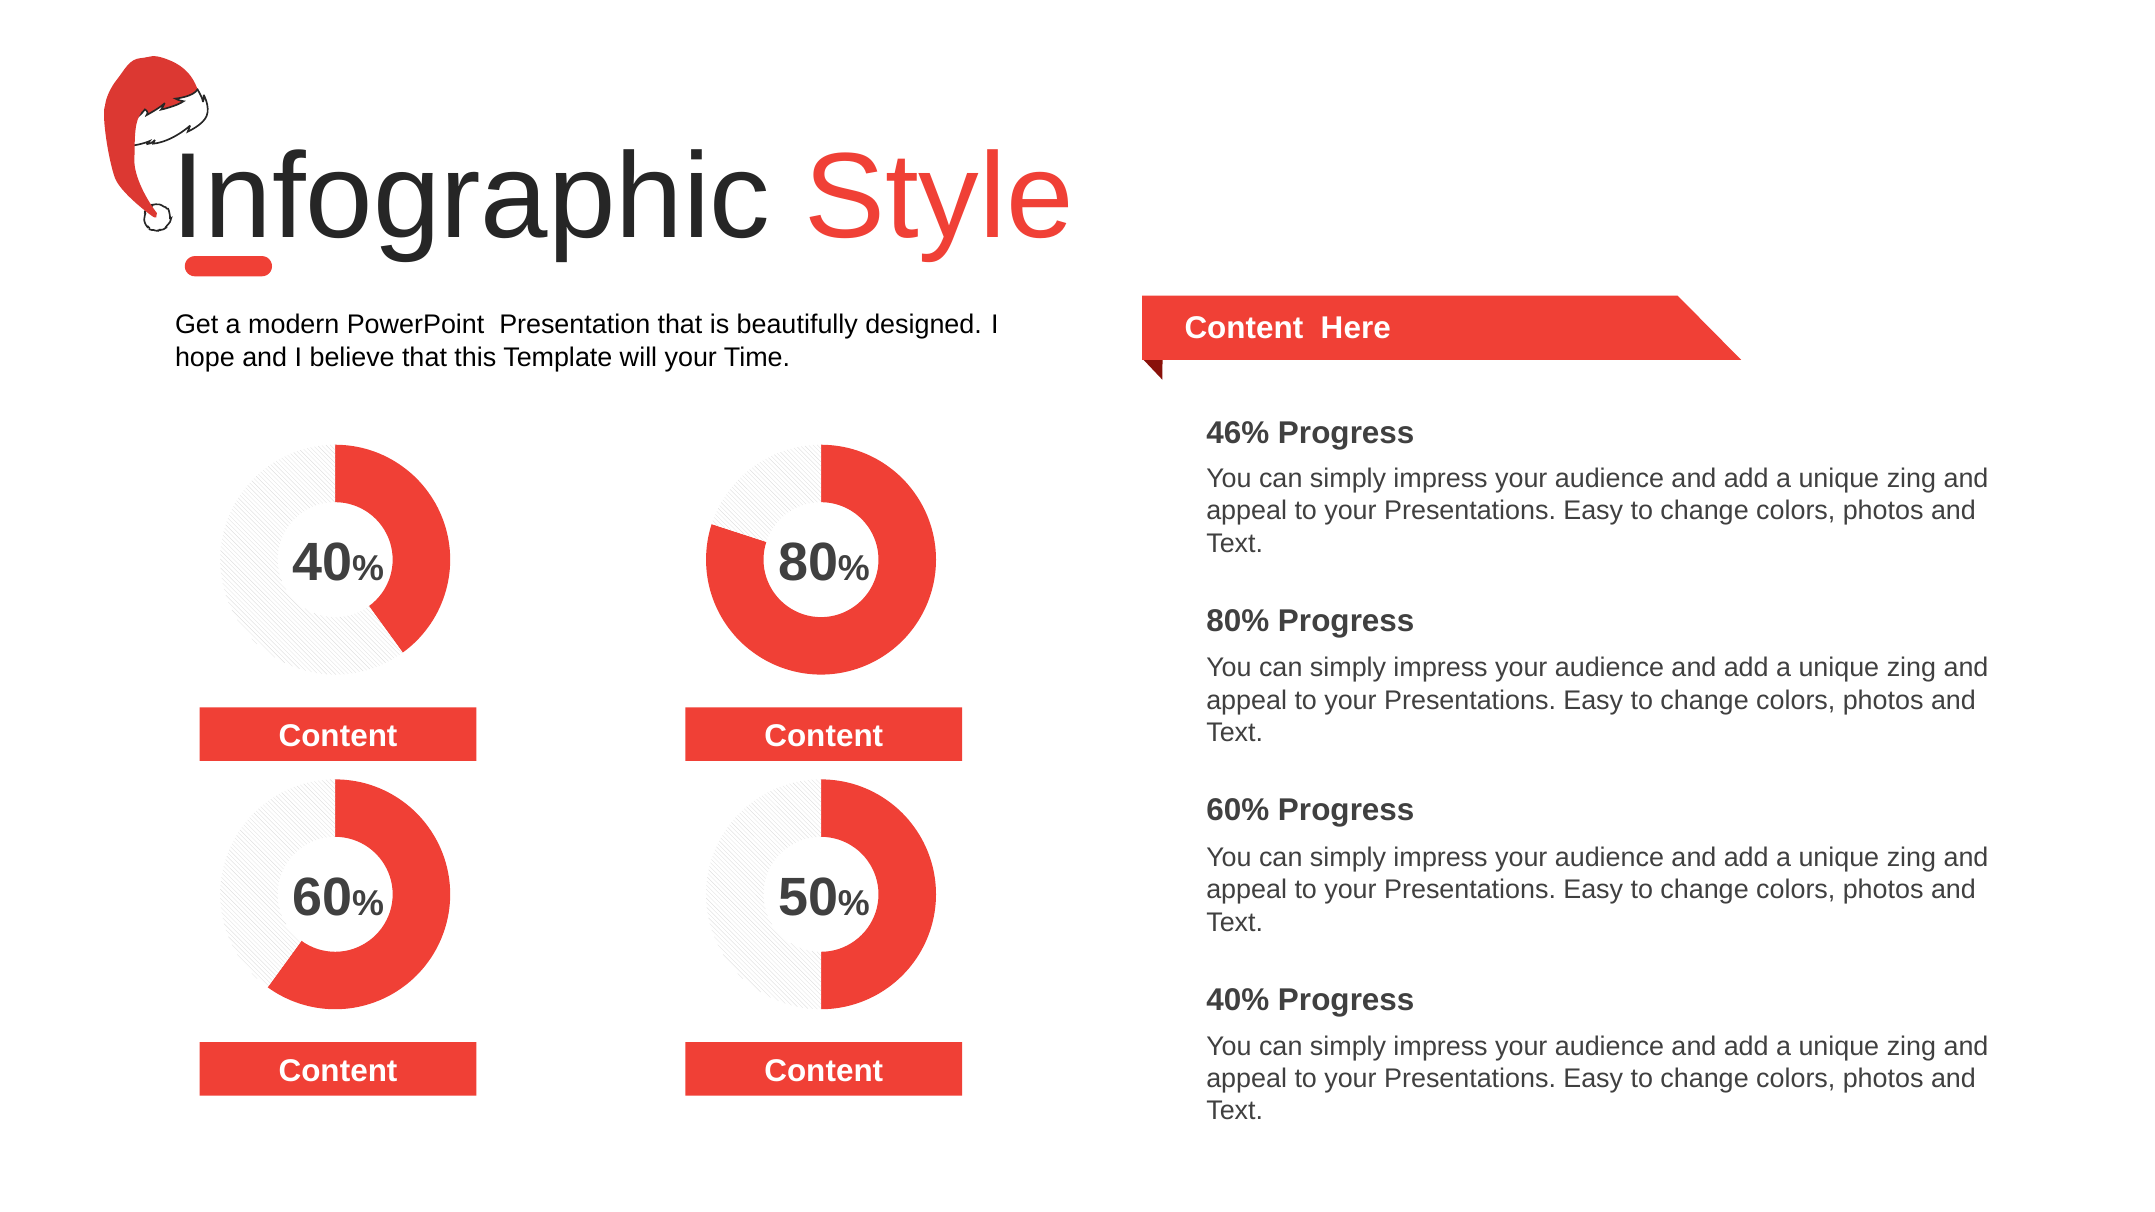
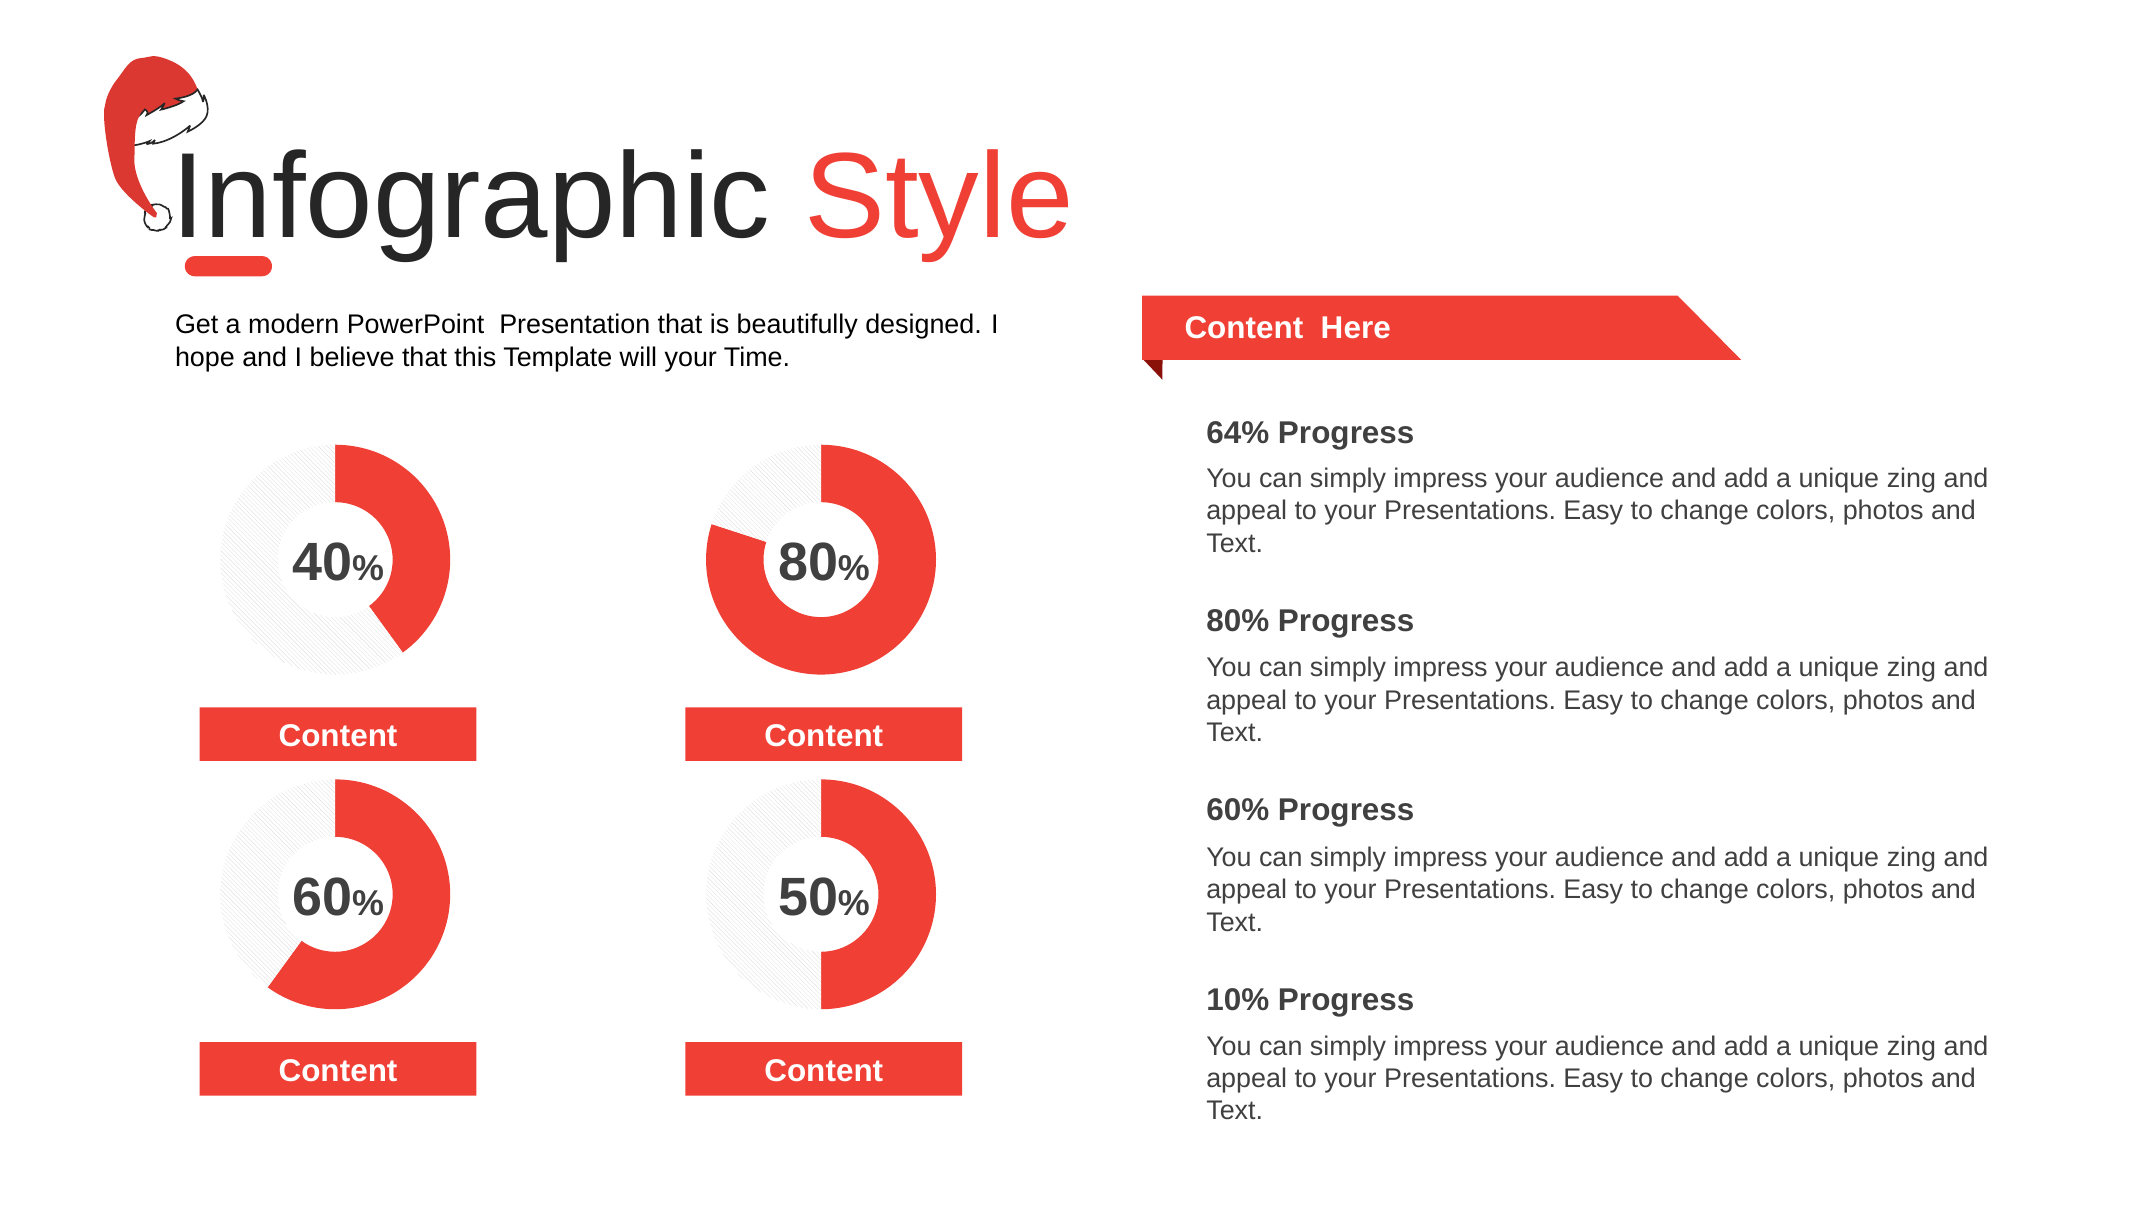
46%: 46% -> 64%
40%: 40% -> 10%
